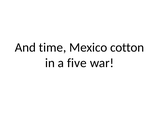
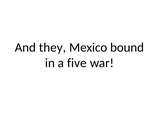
time: time -> they
cotton: cotton -> bound
